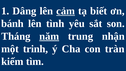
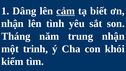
bánh at (12, 24): bánh -> nhận
năm underline: present -> none
tràn: tràn -> khói
